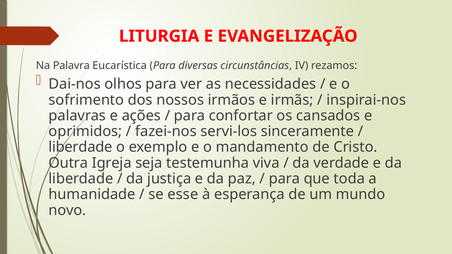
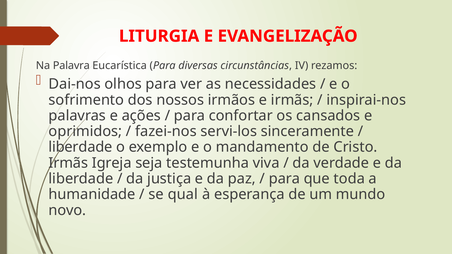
Outra at (68, 163): Outra -> Irmãs
esse: esse -> qual
